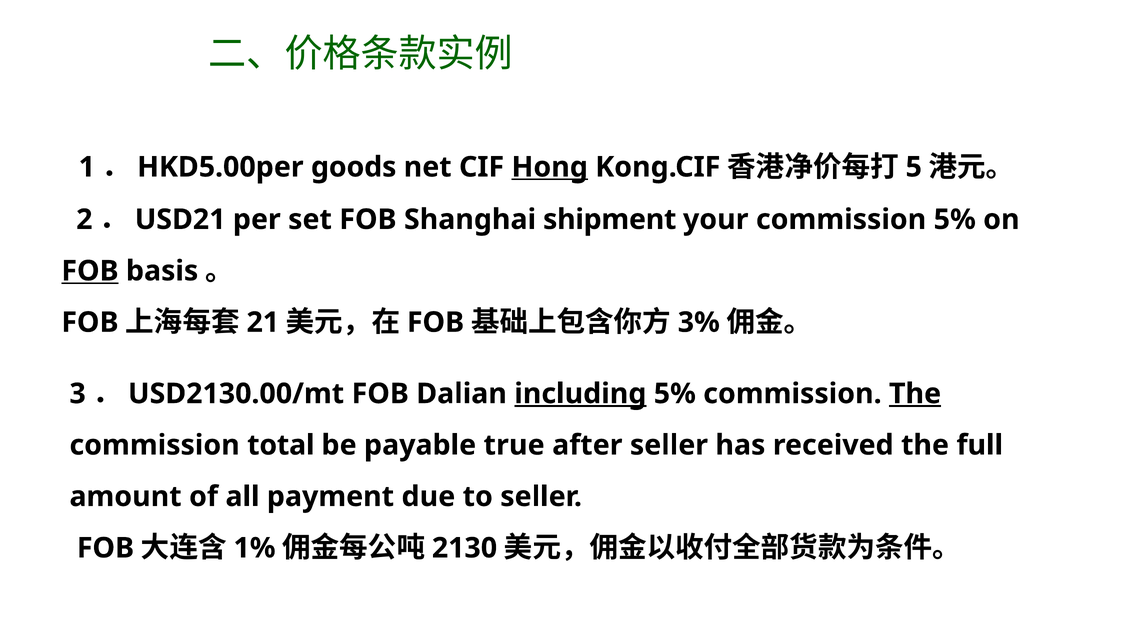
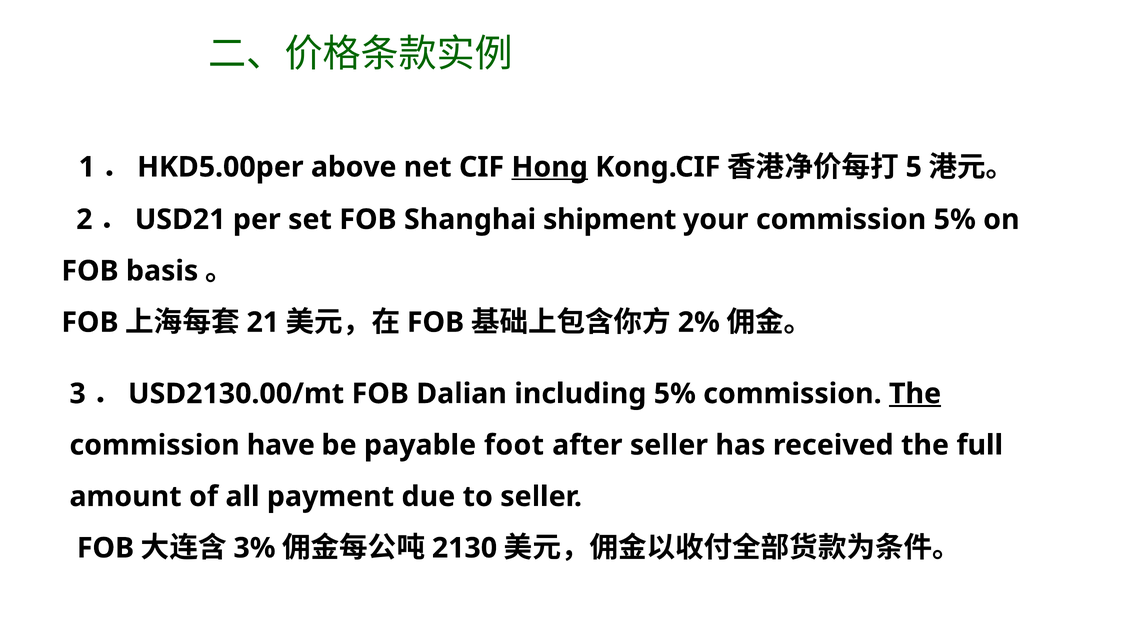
goods: goods -> above
FOB at (90, 271) underline: present -> none
3%: 3% -> 2%
including underline: present -> none
total: total -> have
true: true -> foot
1%: 1% -> 3%
